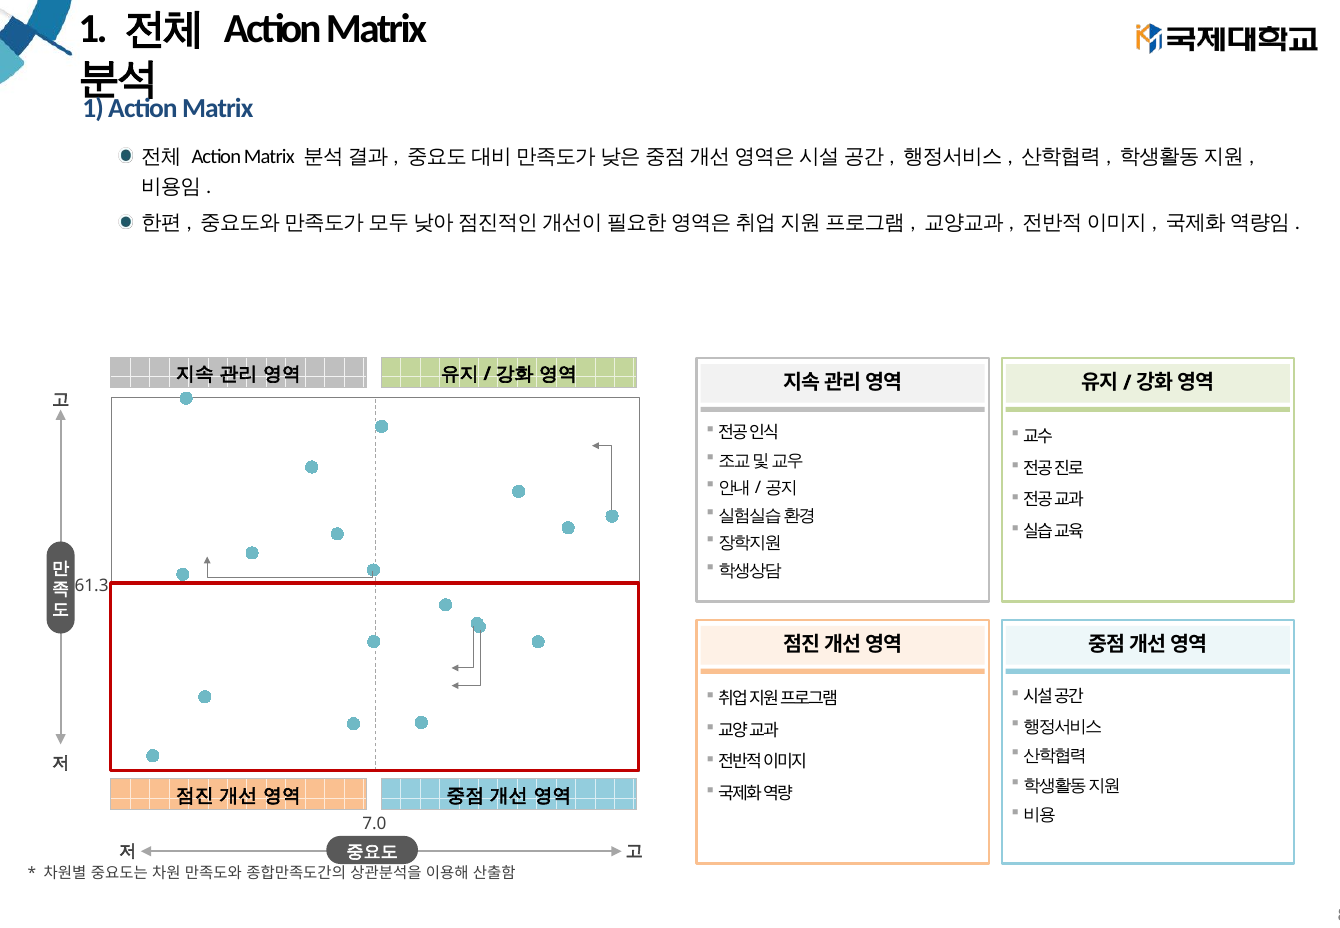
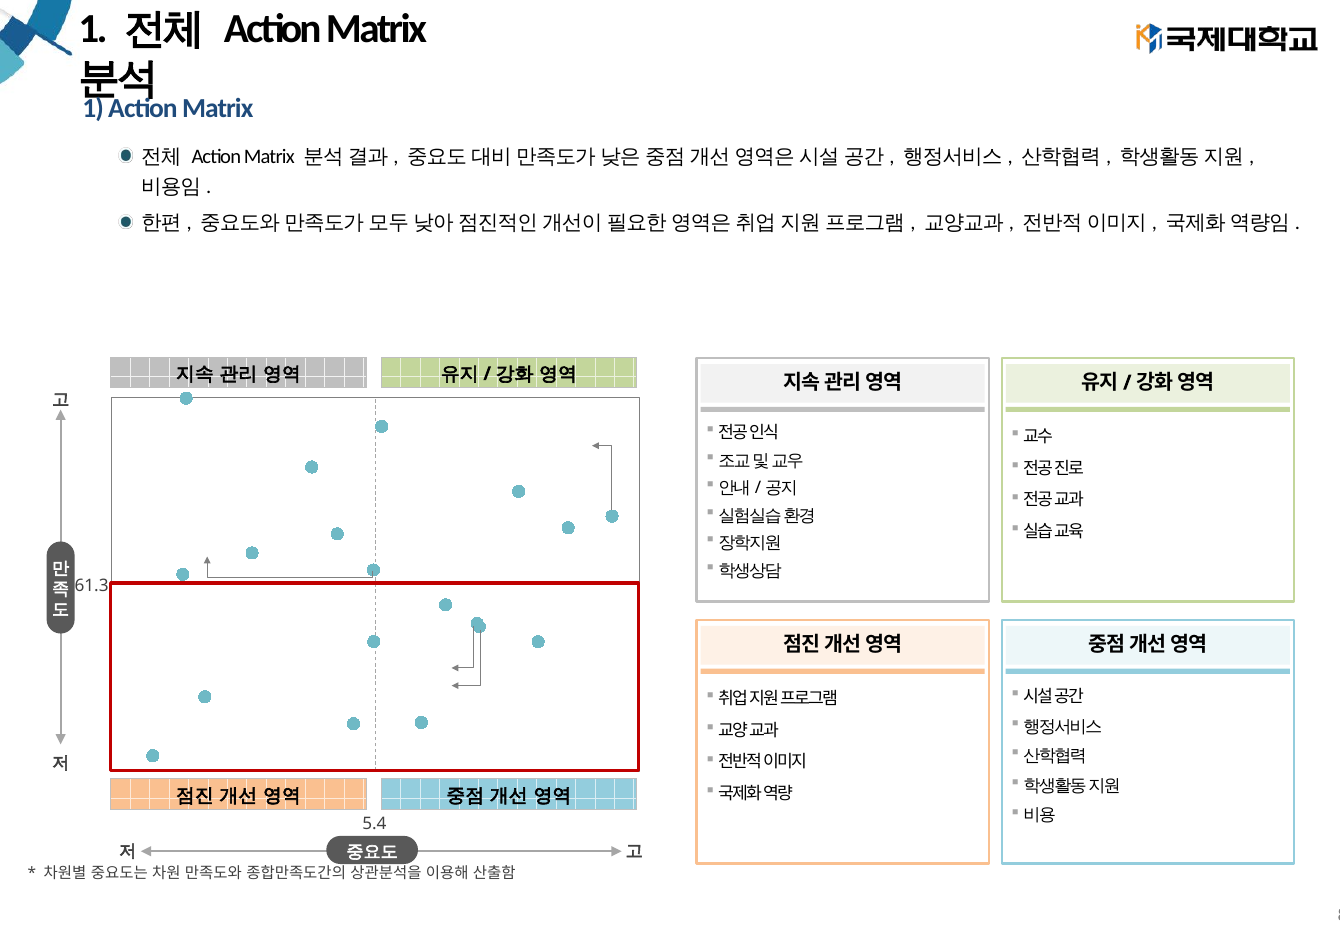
7.0: 7.0 -> 5.4
